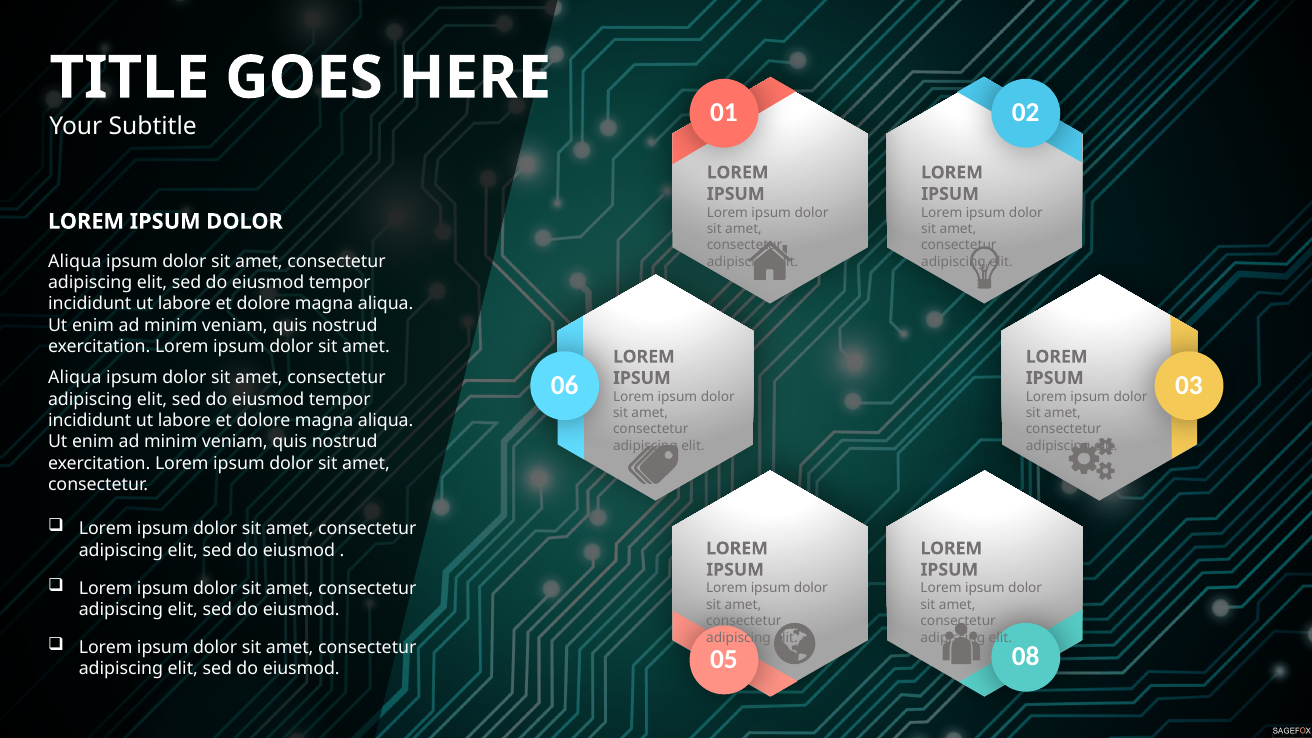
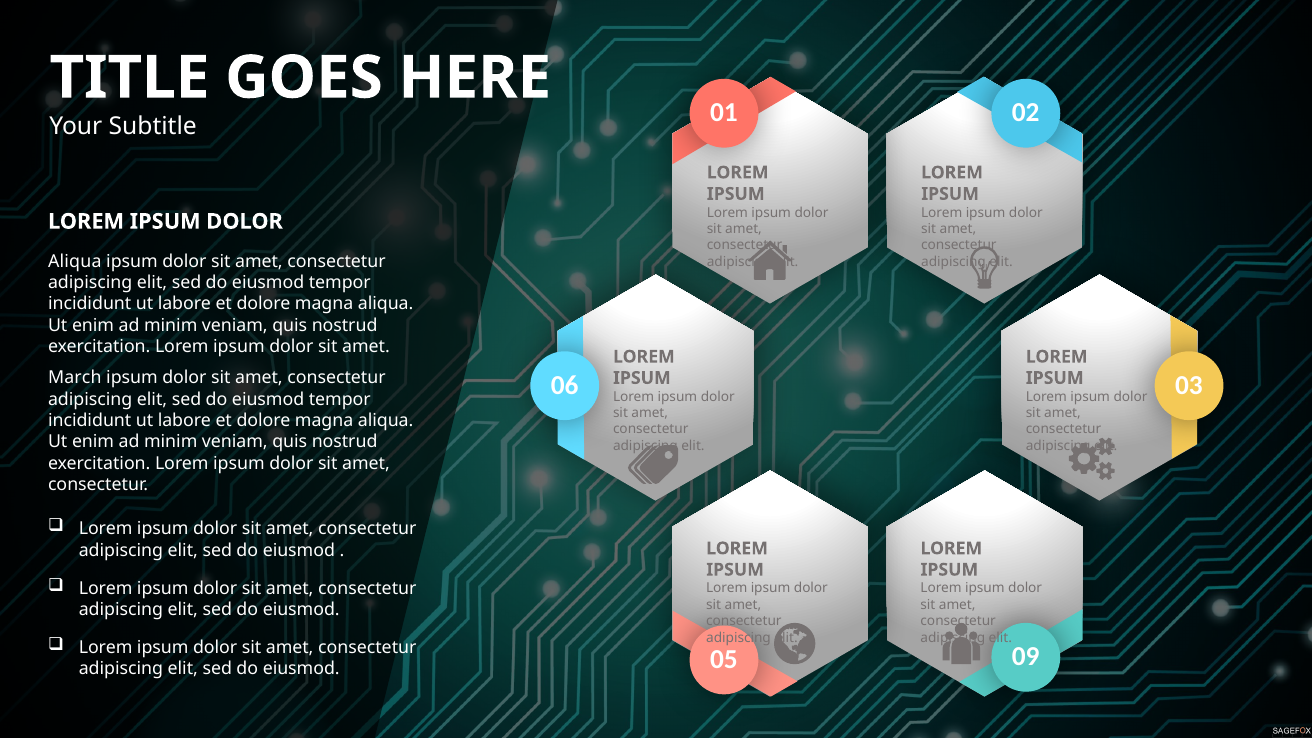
Aliqua at (75, 378): Aliqua -> March
08: 08 -> 09
